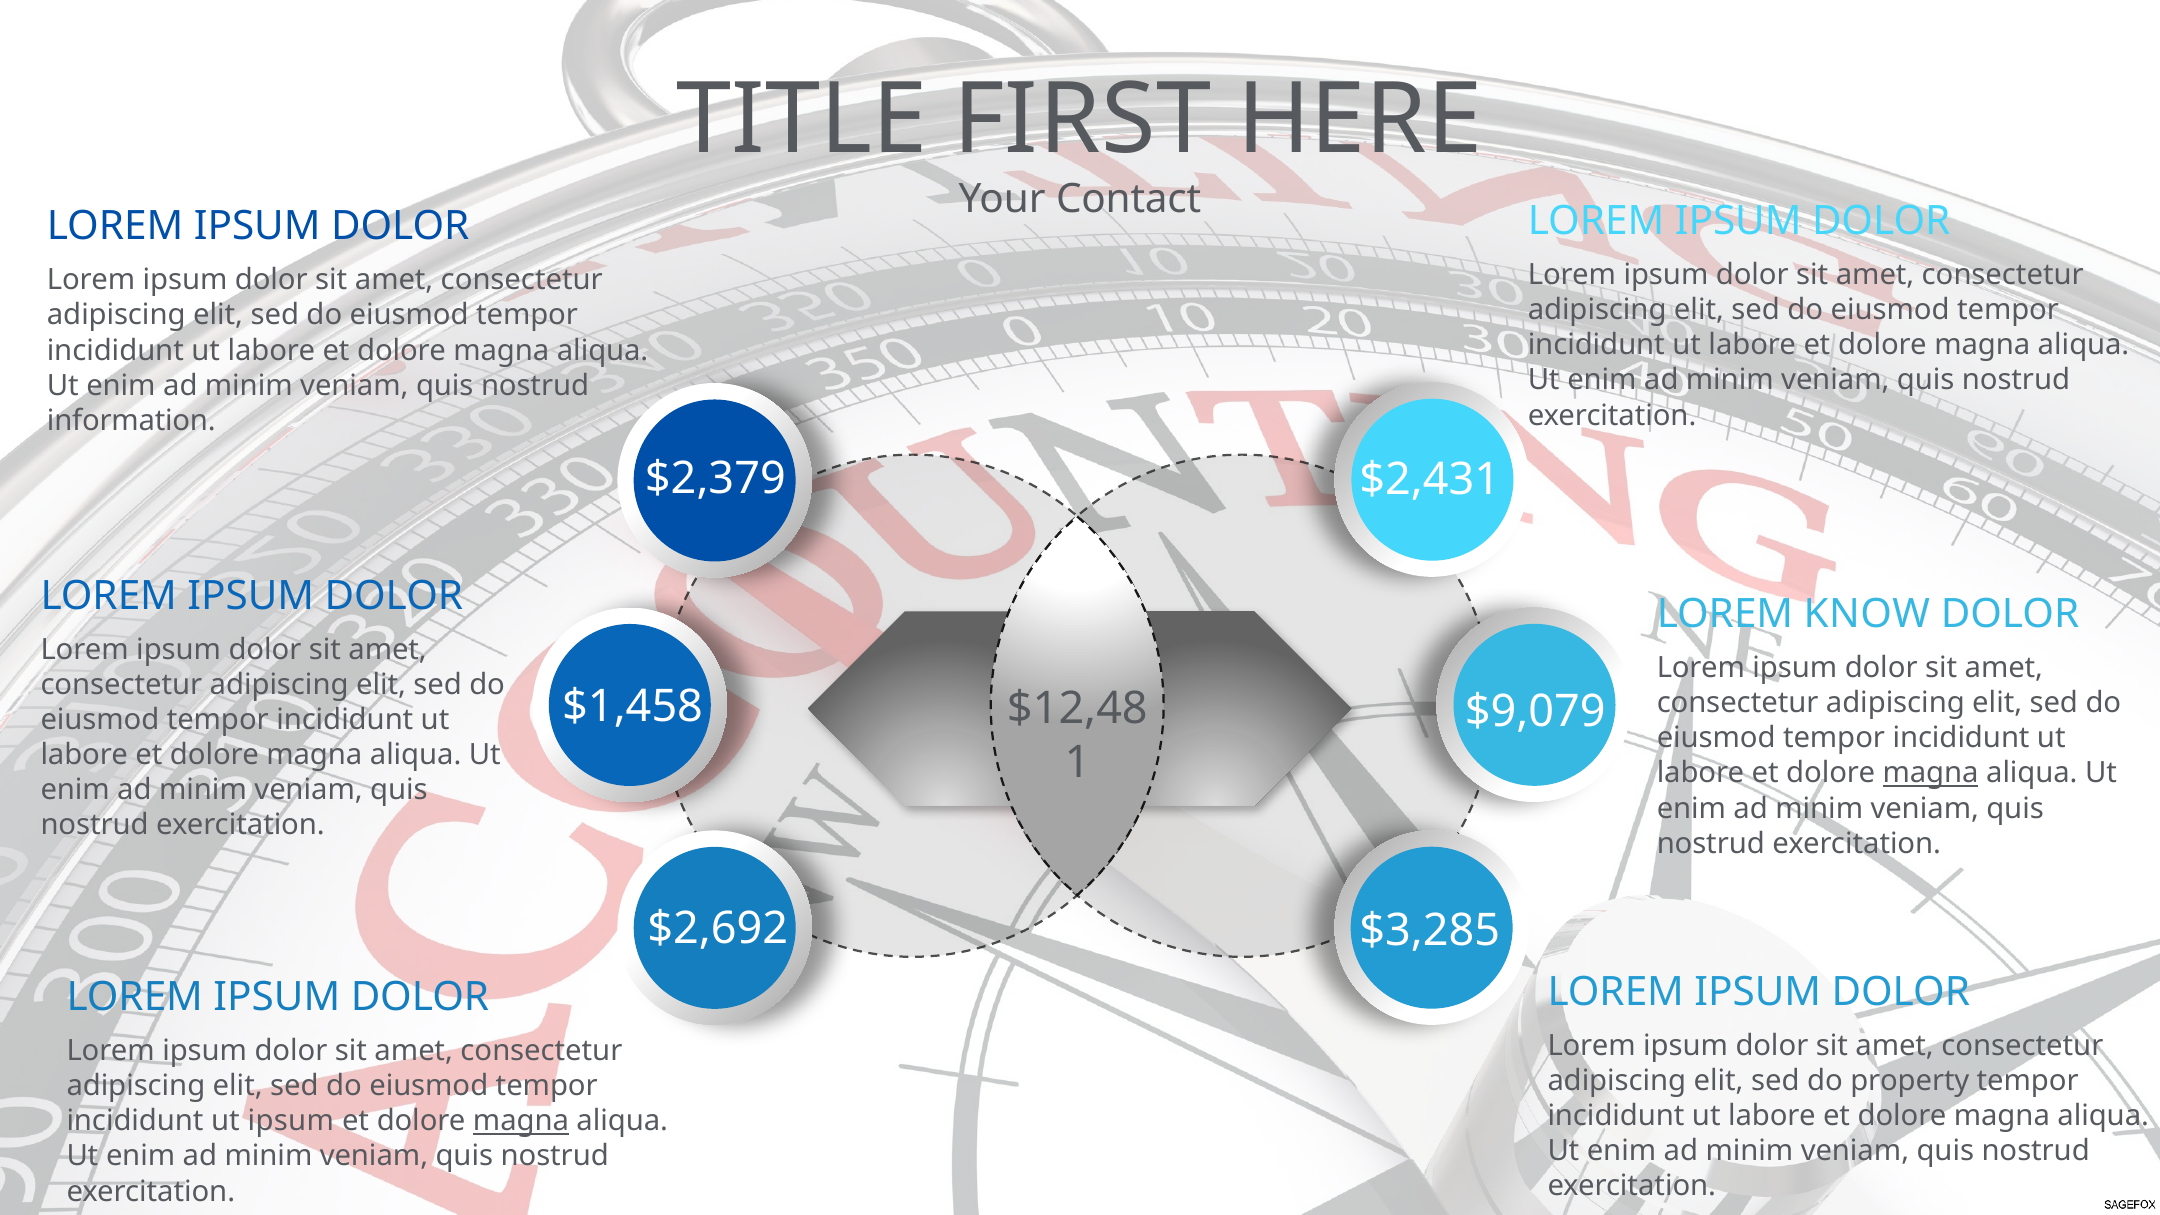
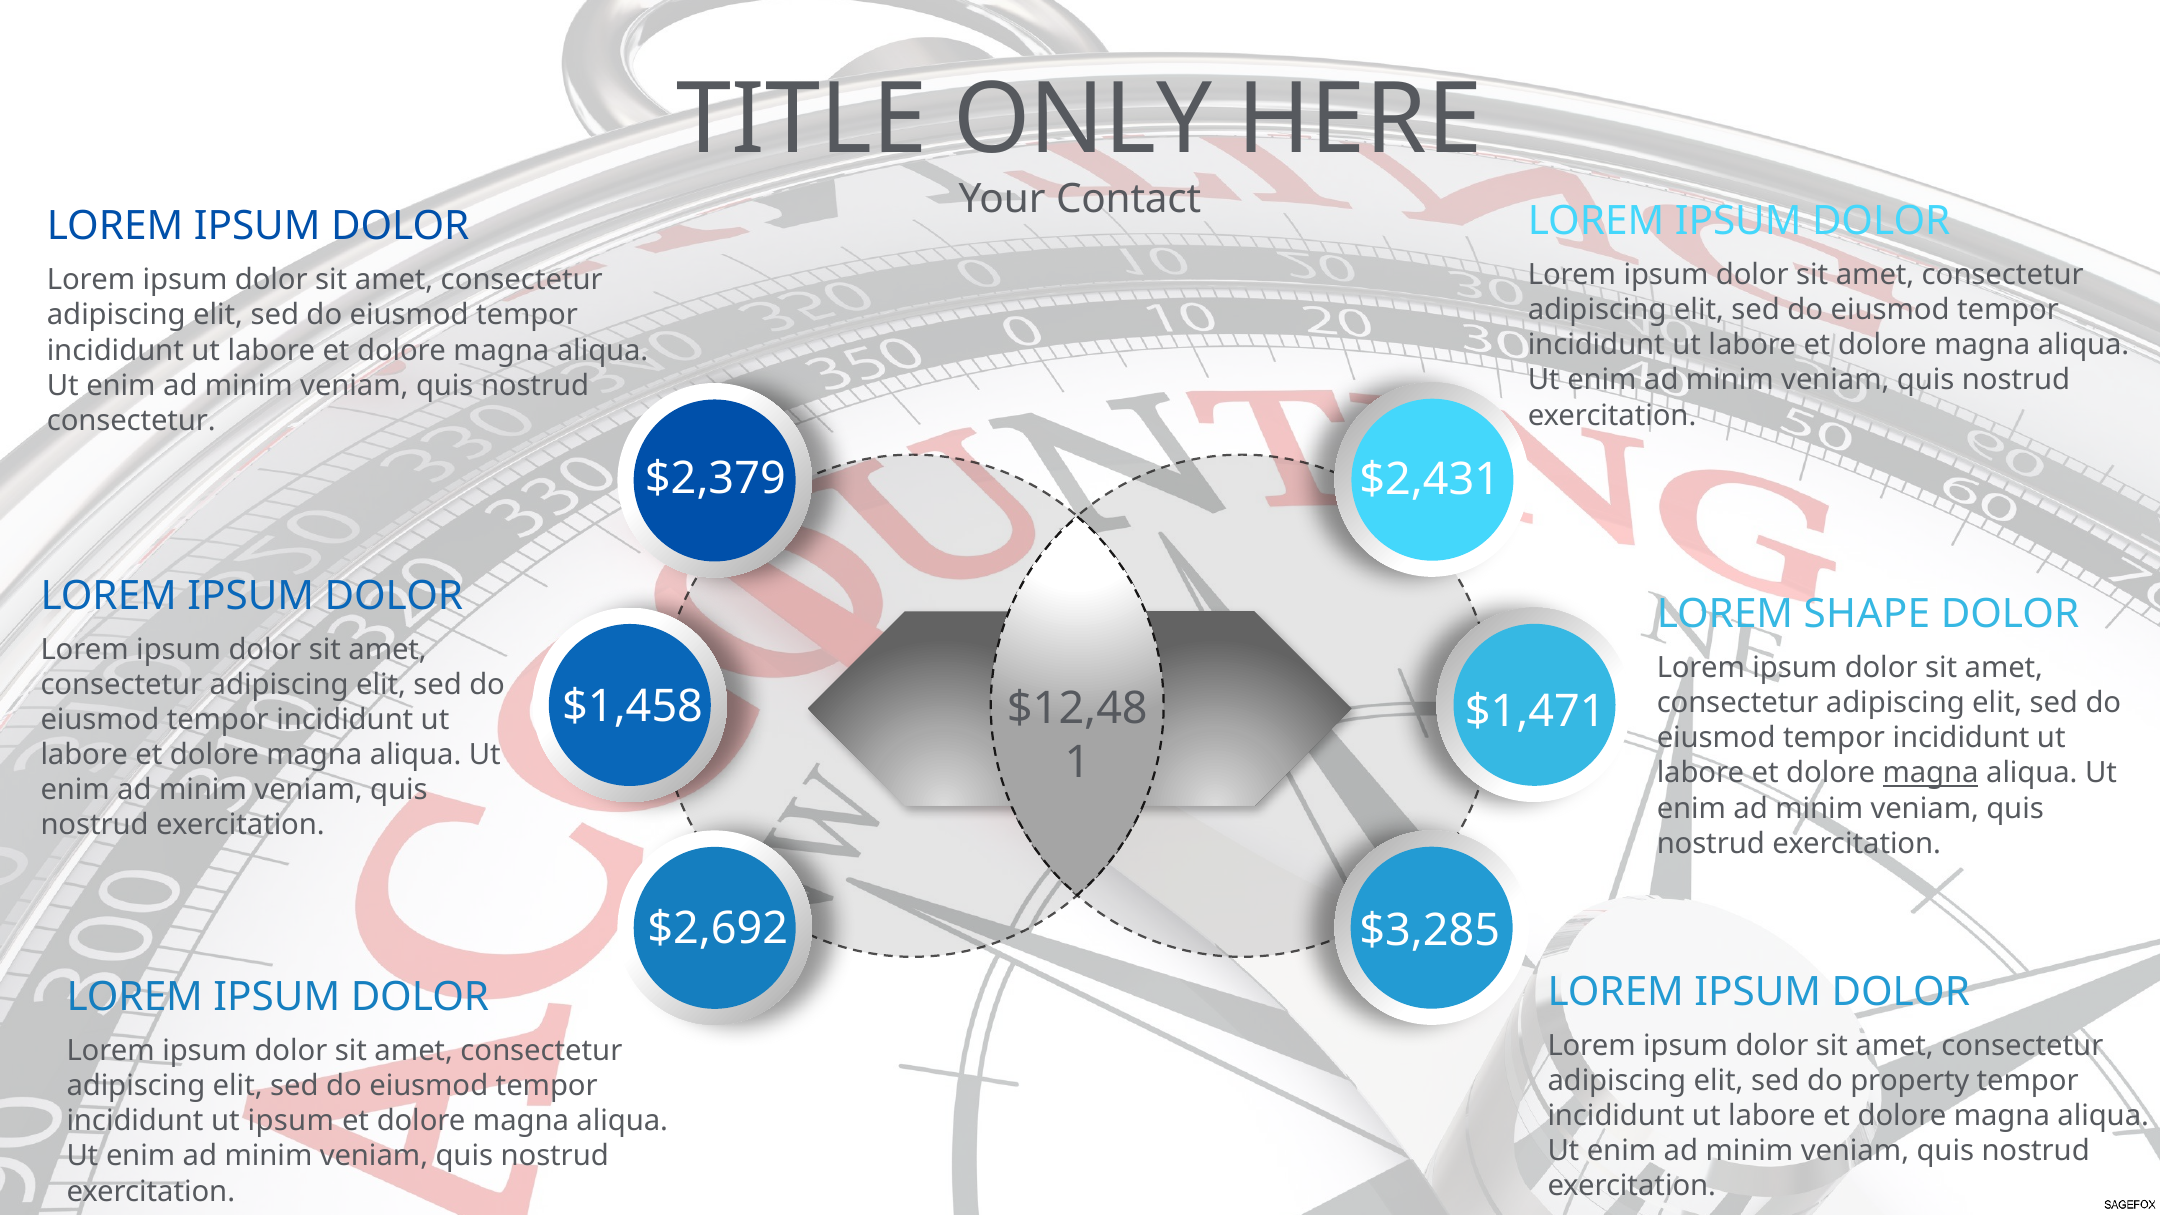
FIRST: FIRST -> ONLY
information at (131, 421): information -> consectetur
KNOW: KNOW -> SHAPE
$9,079: $9,079 -> $1,471
magna at (521, 1121) underline: present -> none
